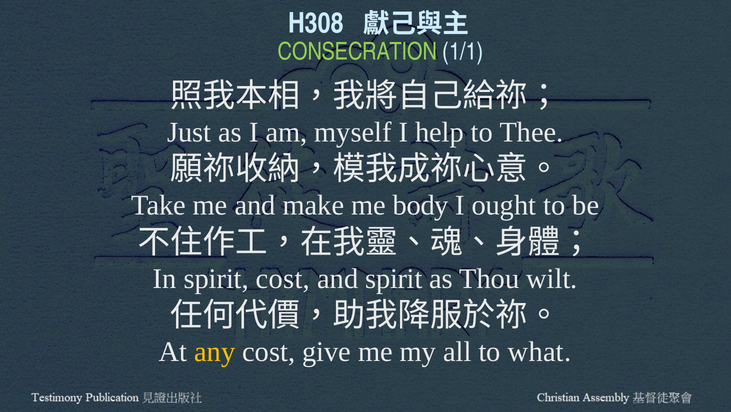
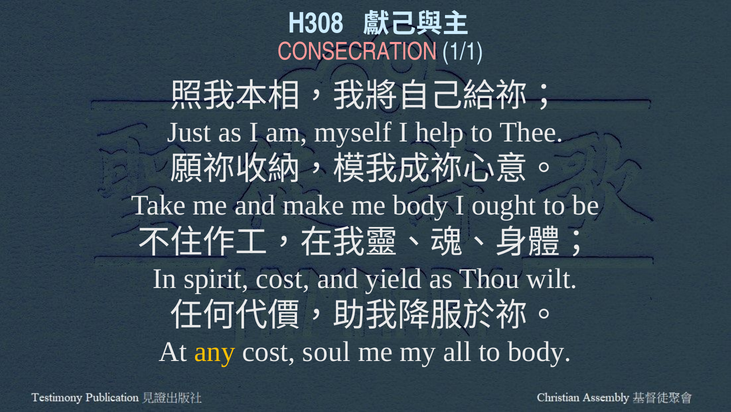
CONSECRATION colour: light green -> pink
and spirit: spirit -> yield
give: give -> soul
to what: what -> body
